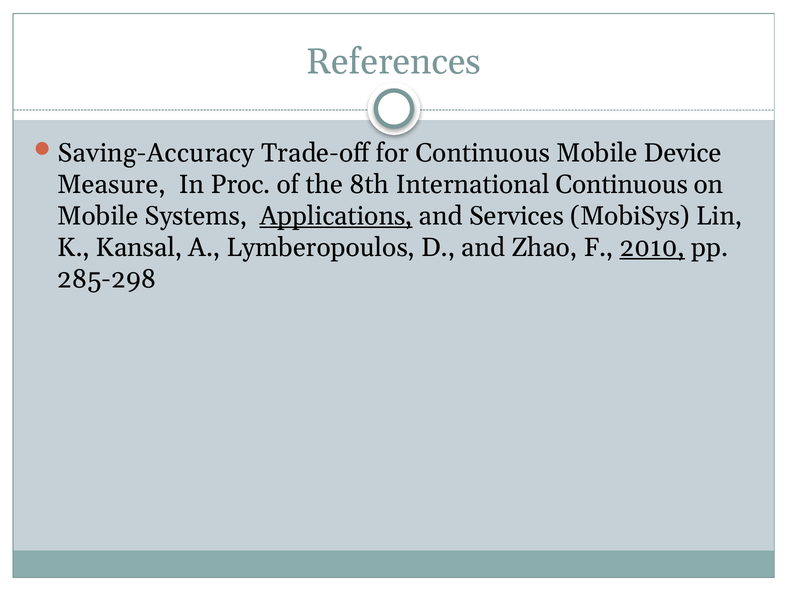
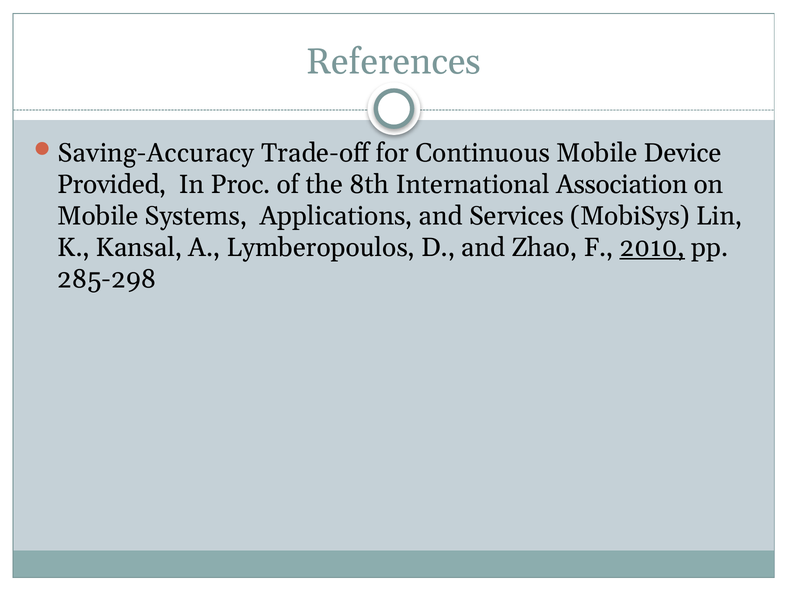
Measure: Measure -> Provided
International Continuous: Continuous -> Association
Applications underline: present -> none
